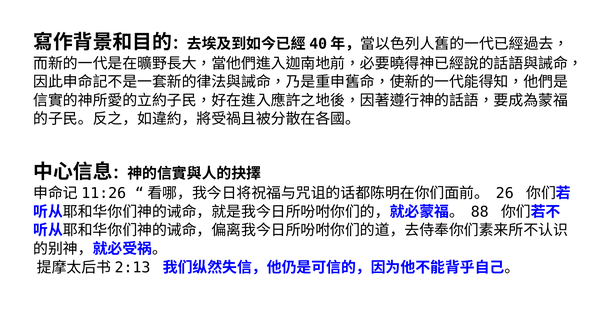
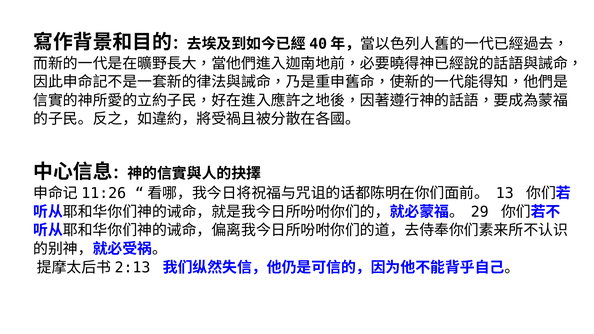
26: 26 -> 13
88: 88 -> 29
